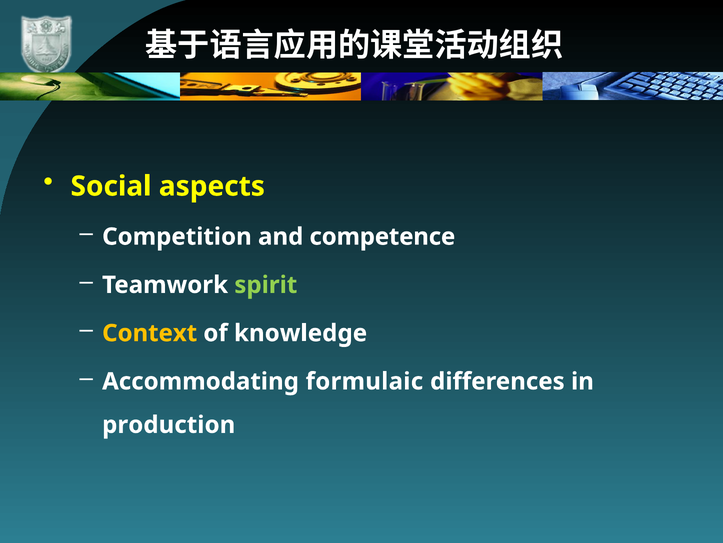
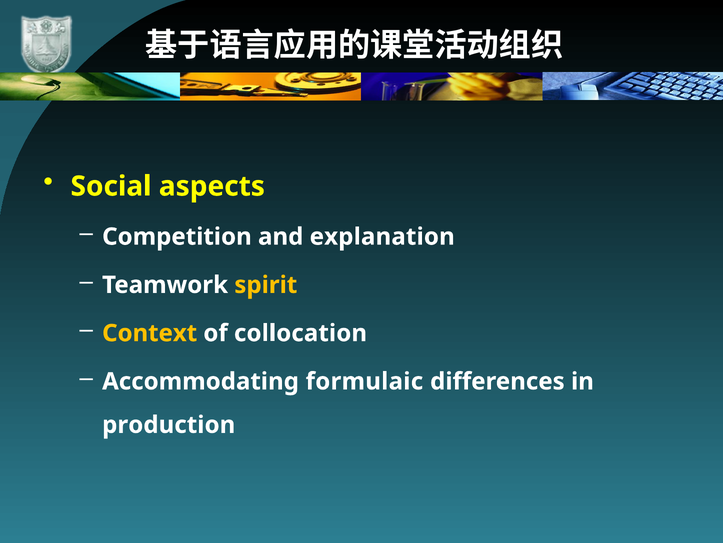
competence: competence -> explanation
spirit colour: light green -> yellow
knowledge: knowledge -> collocation
